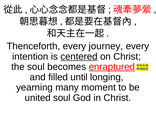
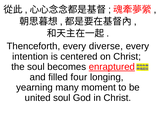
journey: journey -> diverse
centered underline: present -> none
until: until -> four
